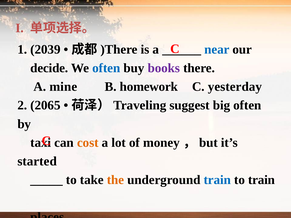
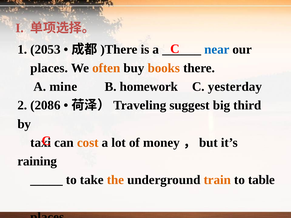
2039: 2039 -> 2053
decide at (49, 68): decide -> places
often at (106, 68) colour: blue -> orange
books colour: purple -> orange
2065: 2065 -> 2086
big often: often -> third
started: started -> raining
train at (217, 180) colour: blue -> orange
to train: train -> table
